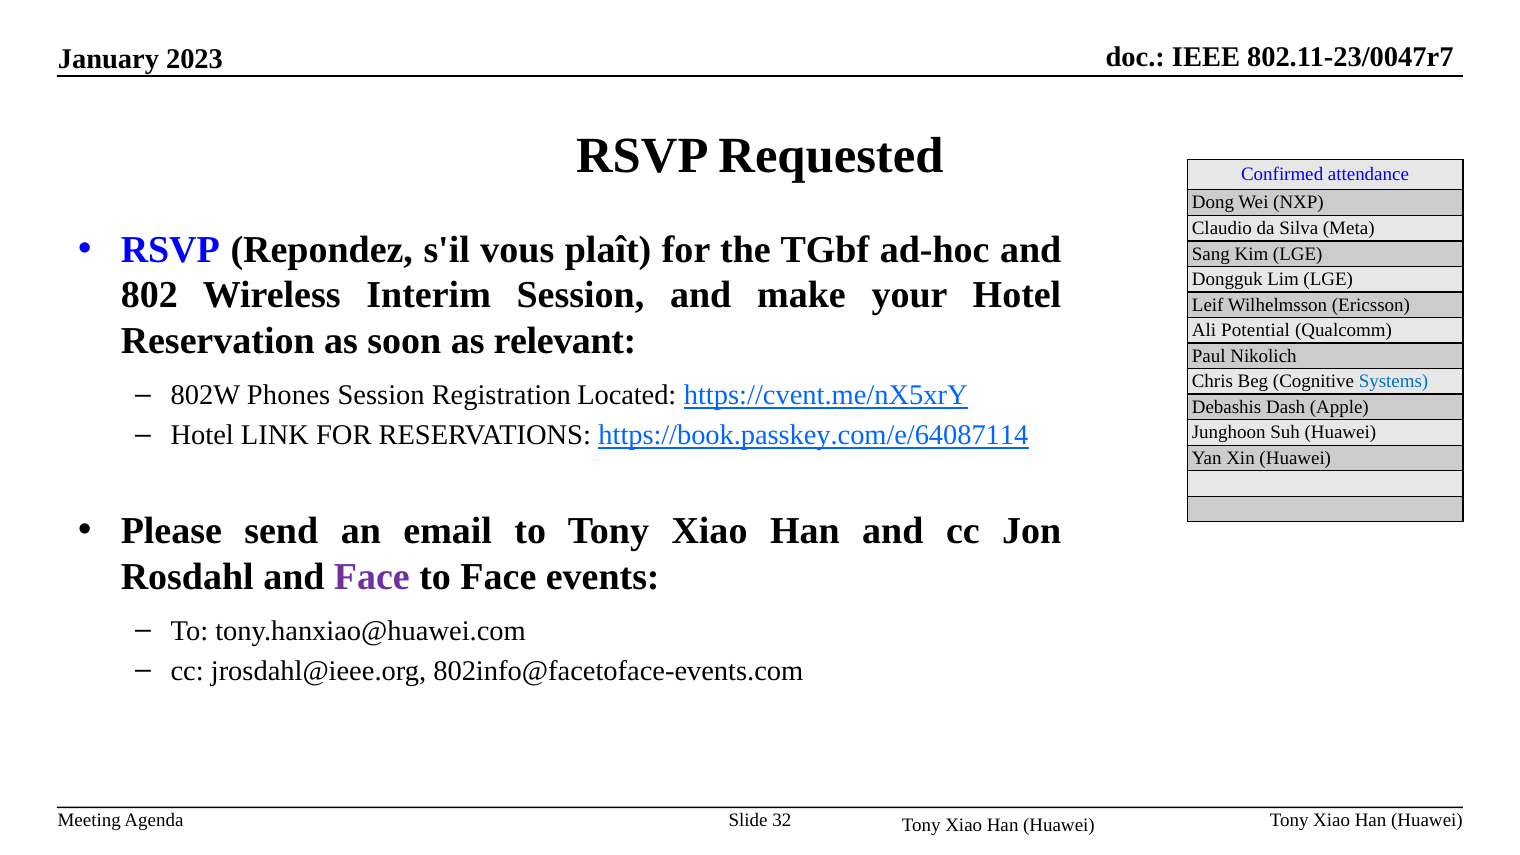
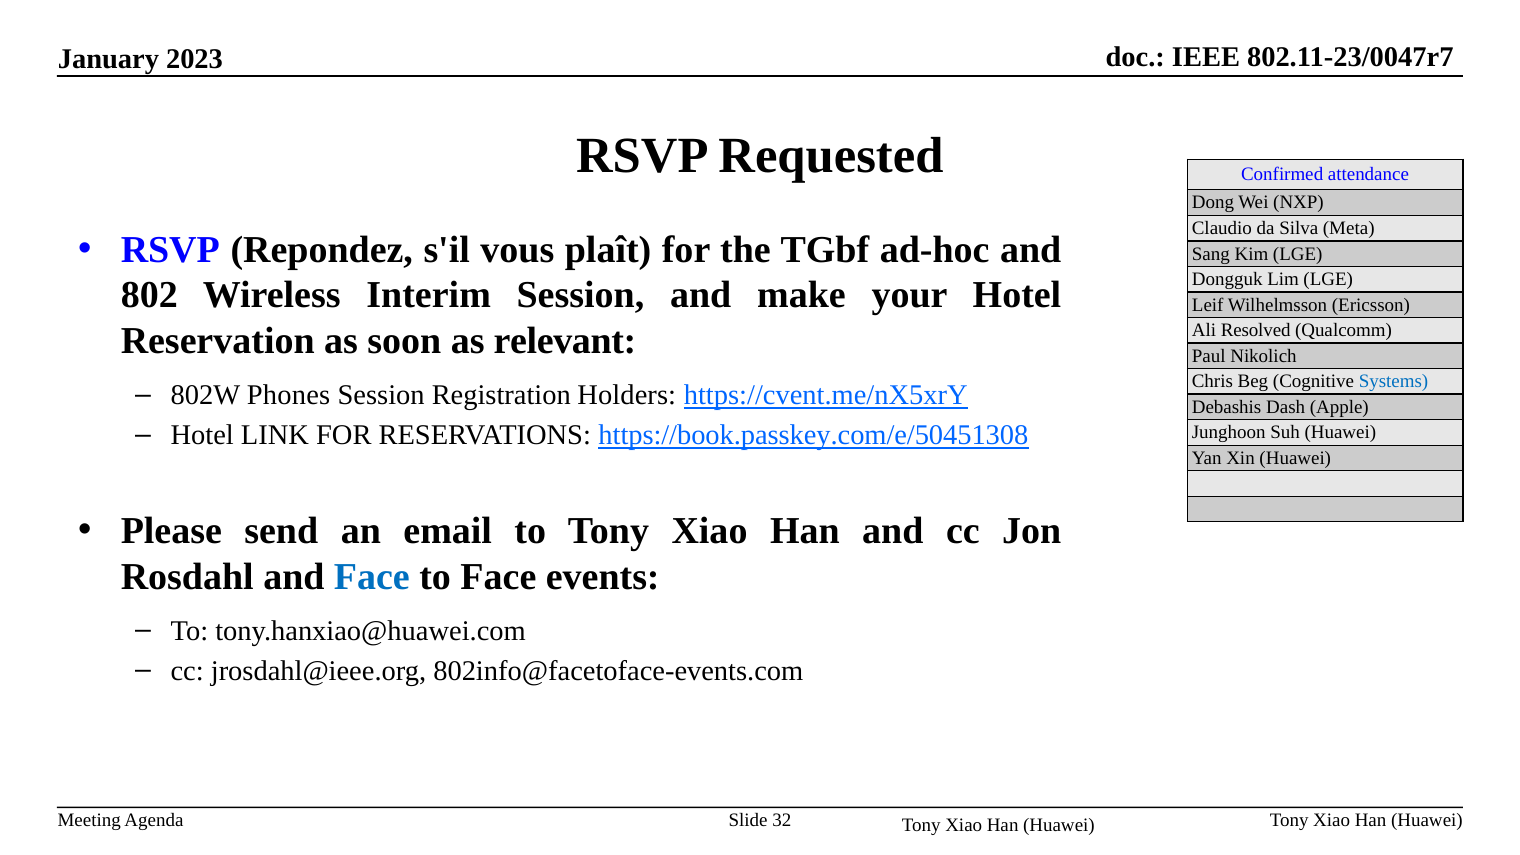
Potential: Potential -> Resolved
Located: Located -> Holders
https://book.passkey.com/e/64087114: https://book.passkey.com/e/64087114 -> https://book.passkey.com/e/50451308
Face at (372, 577) colour: purple -> blue
